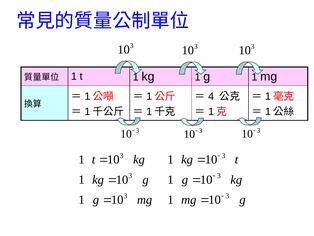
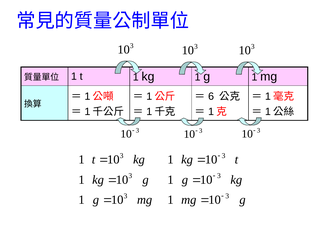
4: 4 -> 6
